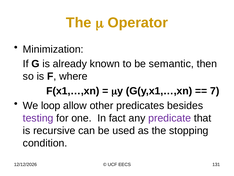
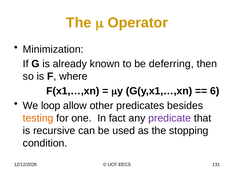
semantic: semantic -> deferring
7: 7 -> 6
testing colour: purple -> orange
